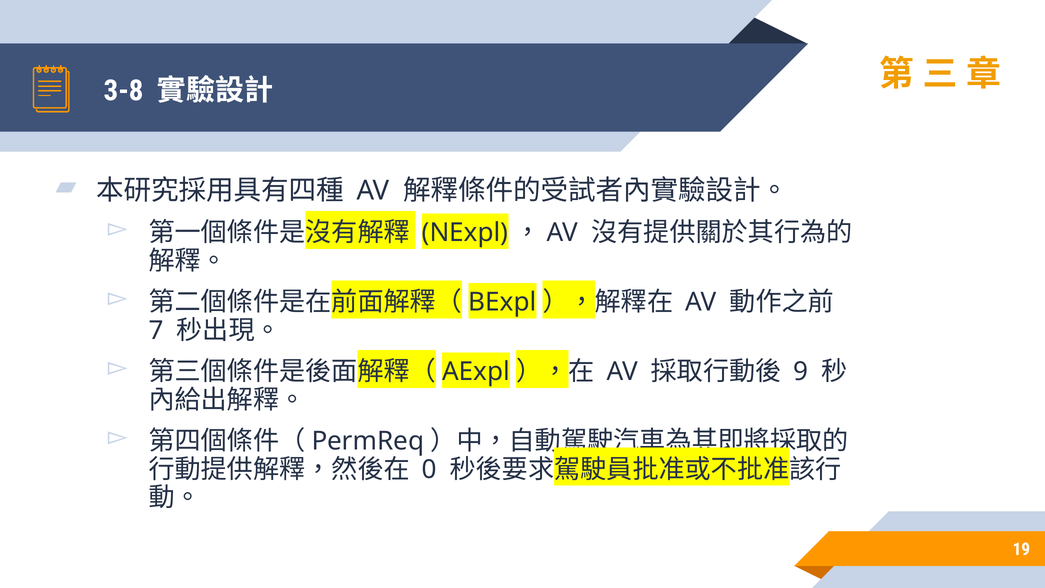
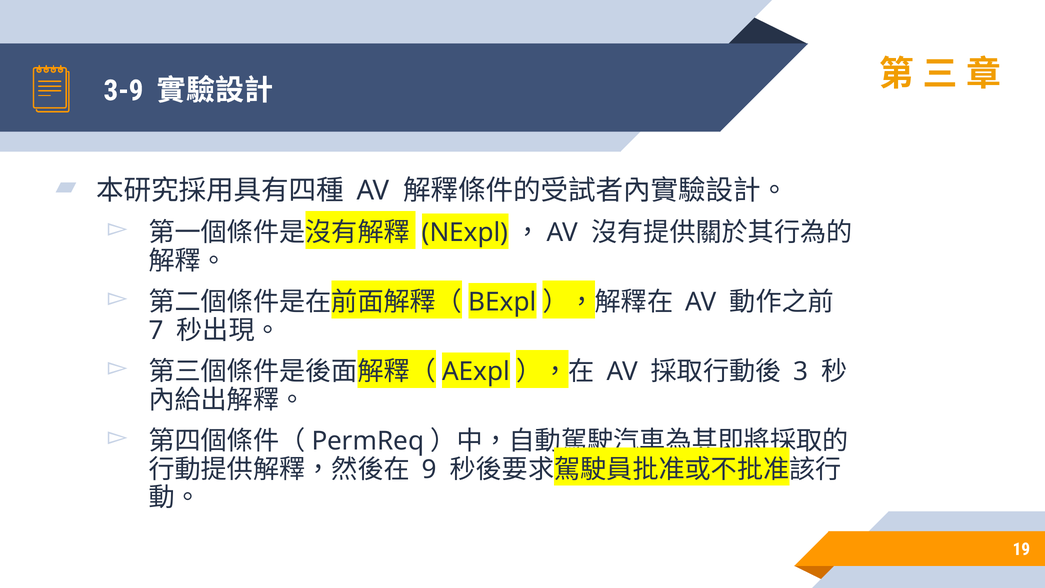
3-8: 3-8 -> 3-9
9: 9 -> 3
0: 0 -> 9
